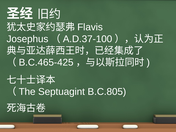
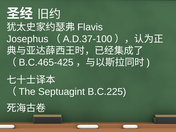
B.C.805: B.C.805 -> B.C.225
